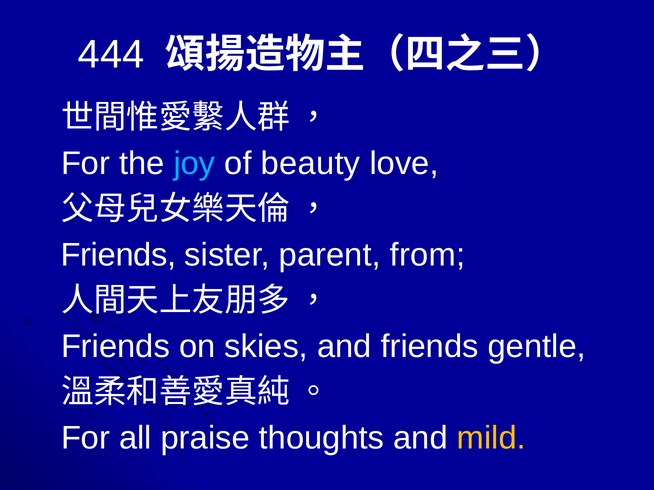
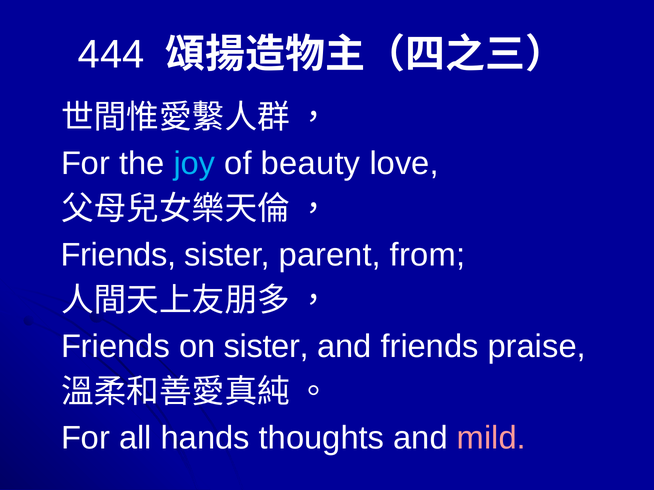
on skies: skies -> sister
gentle: gentle -> praise
praise: praise -> hands
mild colour: yellow -> pink
